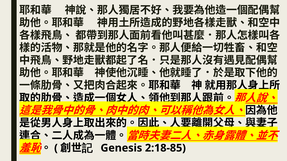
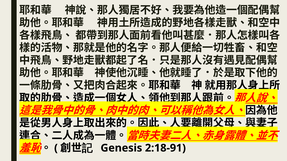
2:18-85: 2:18-85 -> 2:18-91
